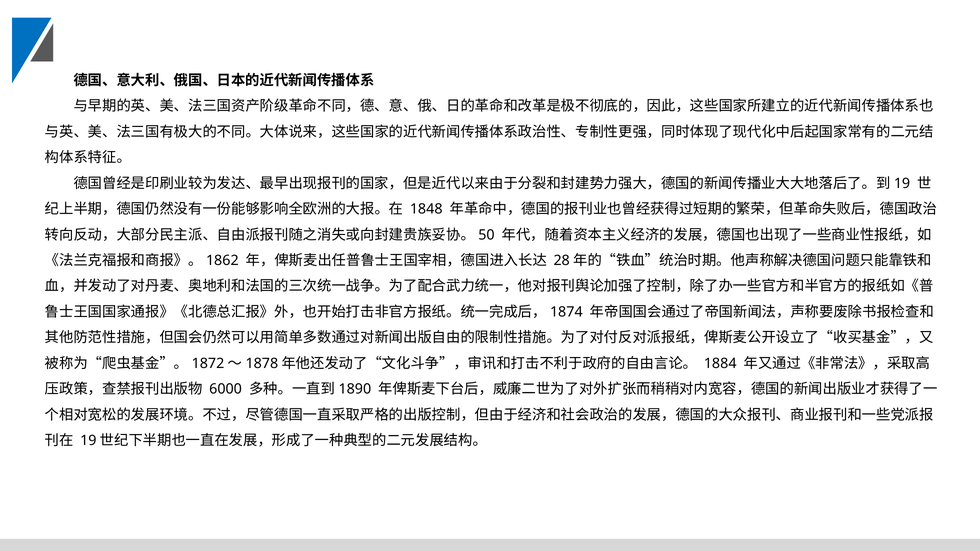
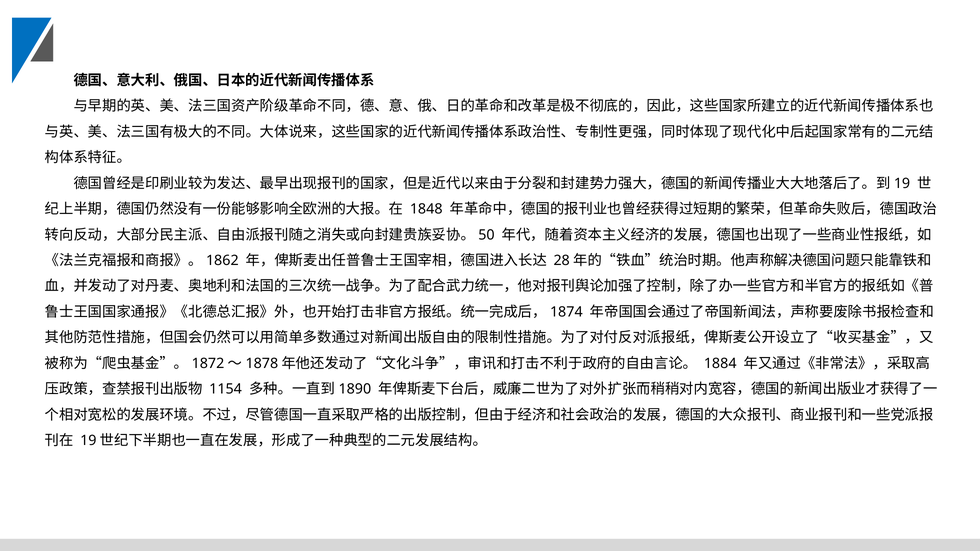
6000: 6000 -> 1154
